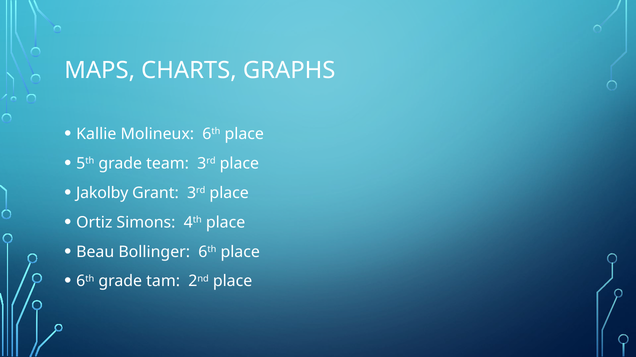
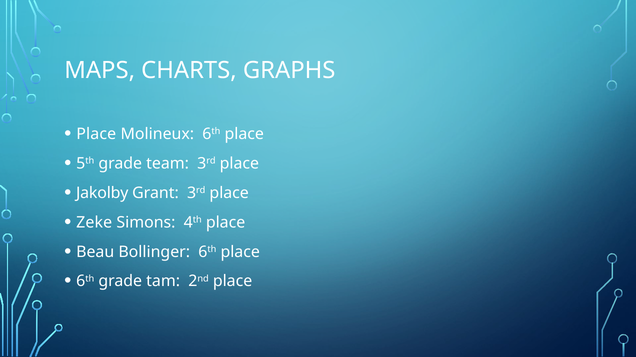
Kallie at (96, 134): Kallie -> Place
Ortiz: Ortiz -> Zeke
